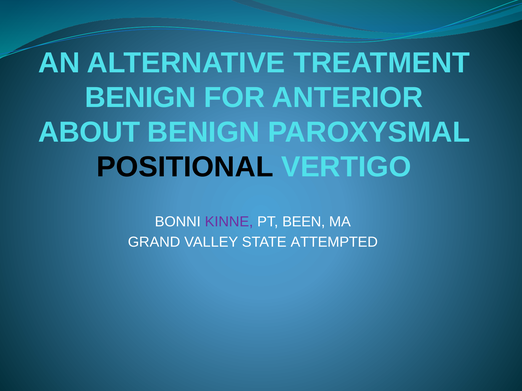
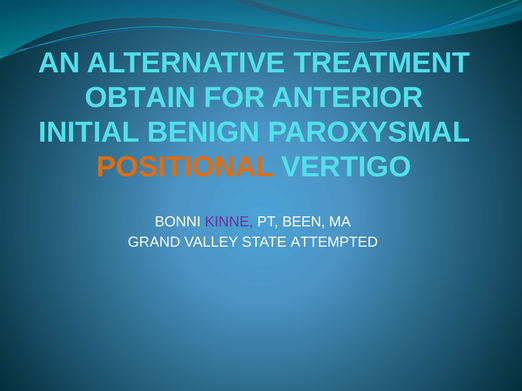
BENIGN at (140, 98): BENIGN -> OBTAIN
ABOUT: ABOUT -> INITIAL
POSITIONAL colour: black -> orange
